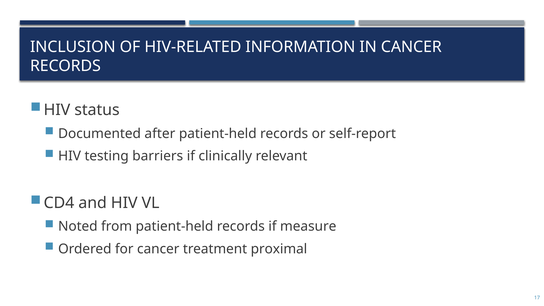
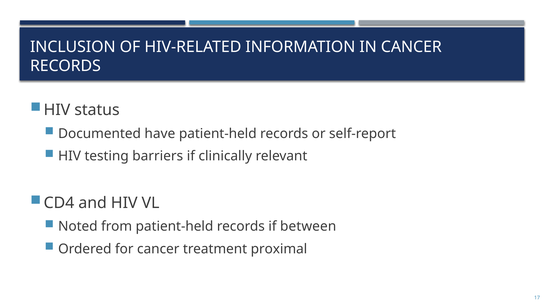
after: after -> have
measure: measure -> between
